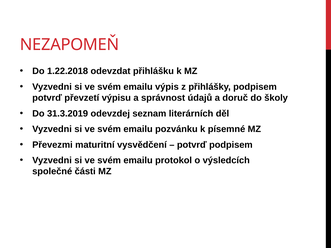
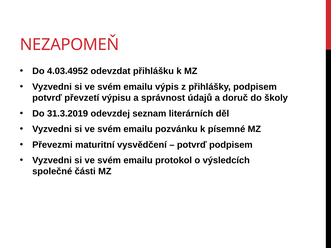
1.22.2018: 1.22.2018 -> 4.03.4952
